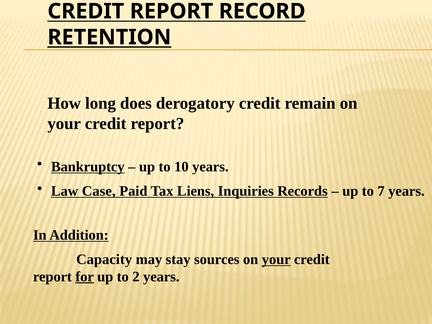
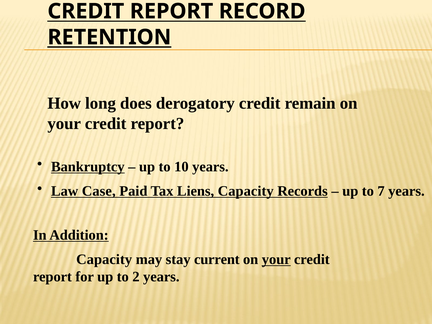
Liens Inquiries: Inquiries -> Capacity
sources: sources -> current
for underline: present -> none
